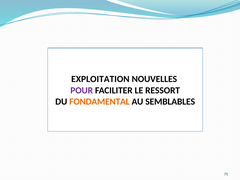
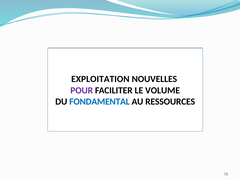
RESSORT: RESSORT -> VOLUME
FONDAMENTAL colour: orange -> blue
SEMBLABLES: SEMBLABLES -> RESSOURCES
